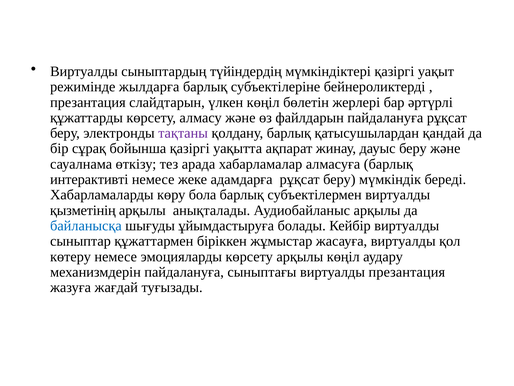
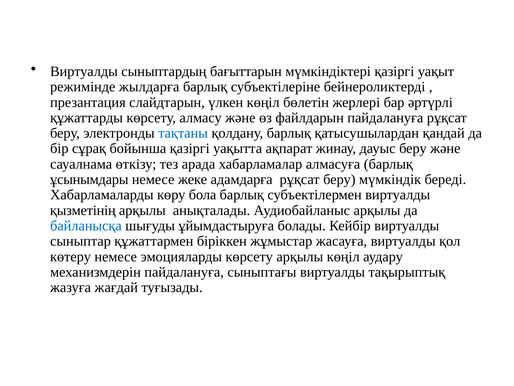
түйіндердің: түйіндердің -> бағыттарын
тақтаны colour: purple -> blue
интерактивті: интерактивті -> ұсынымдары
виртуалды презантация: презантация -> тақырыптық
